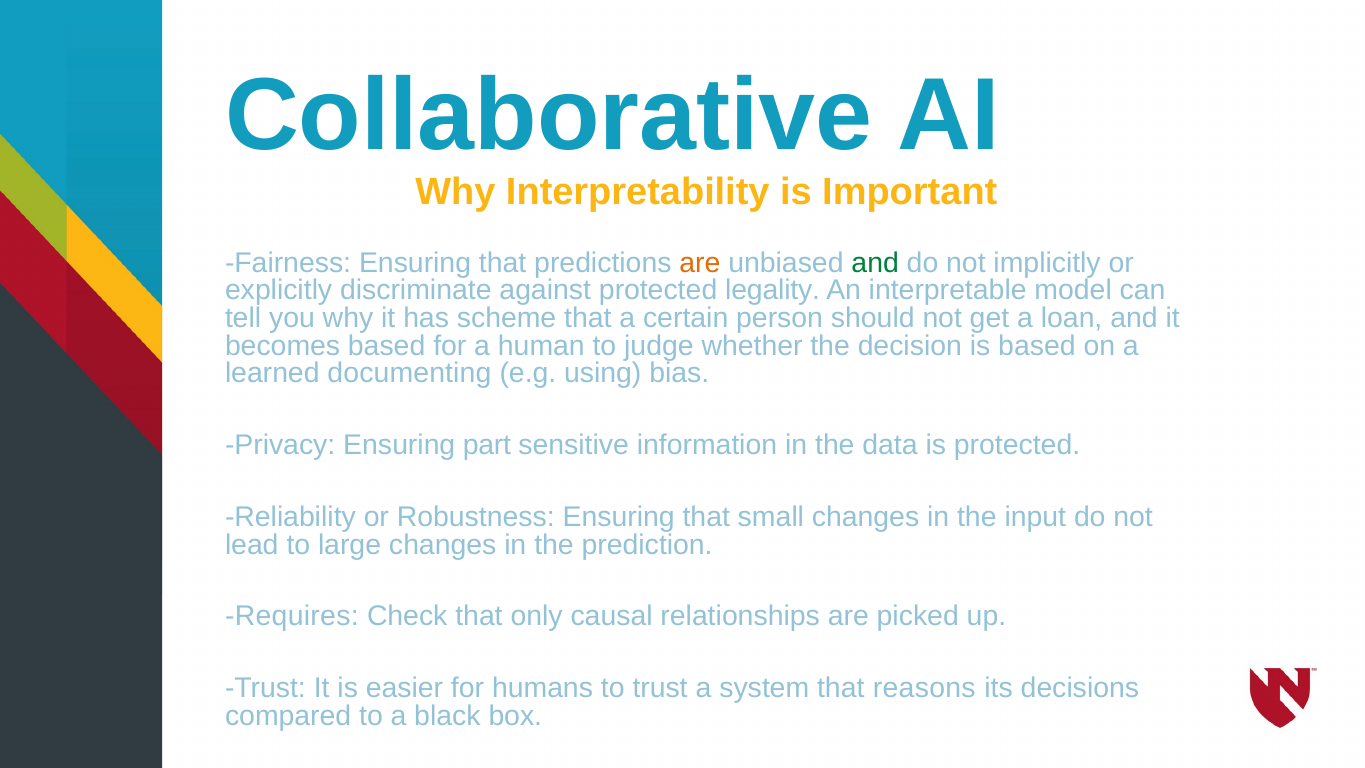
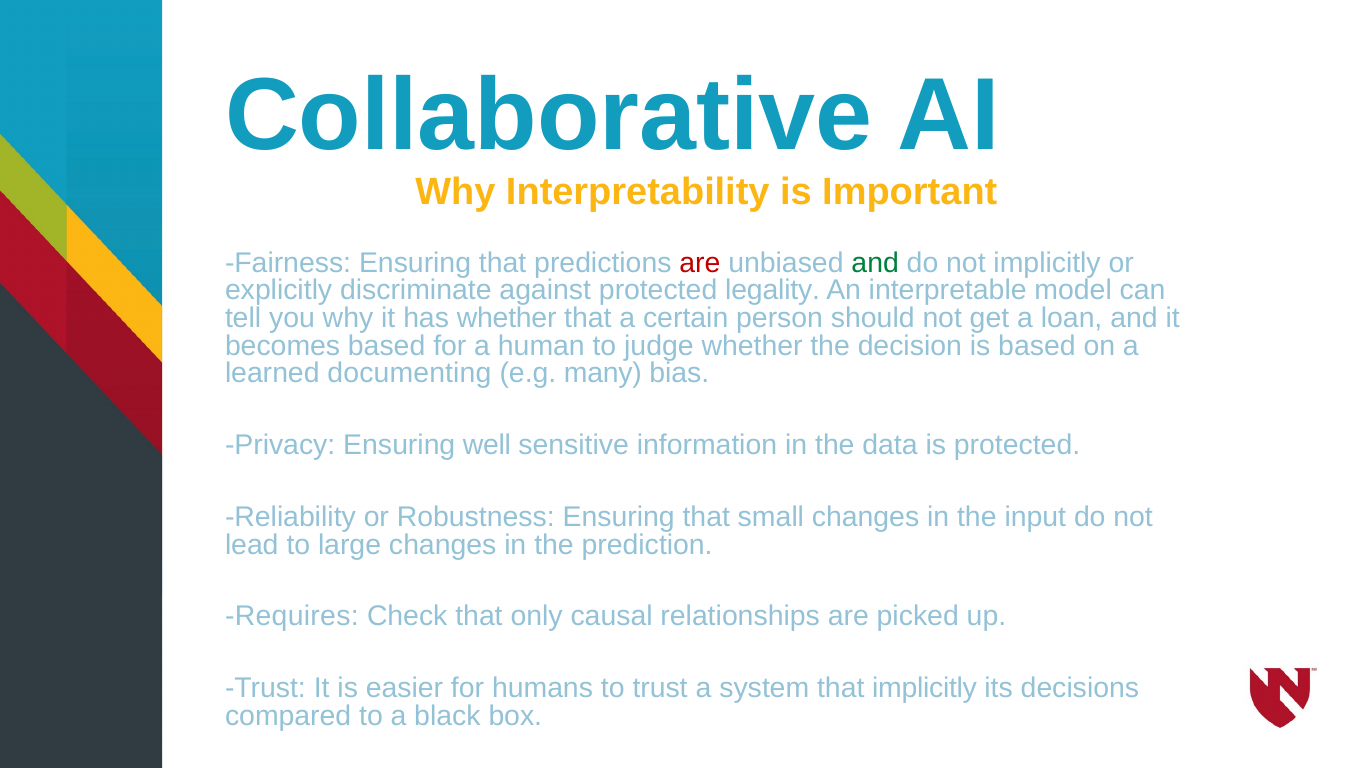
are at (700, 263) colour: orange -> red
has scheme: scheme -> whether
using: using -> many
part: part -> well
that reasons: reasons -> implicitly
